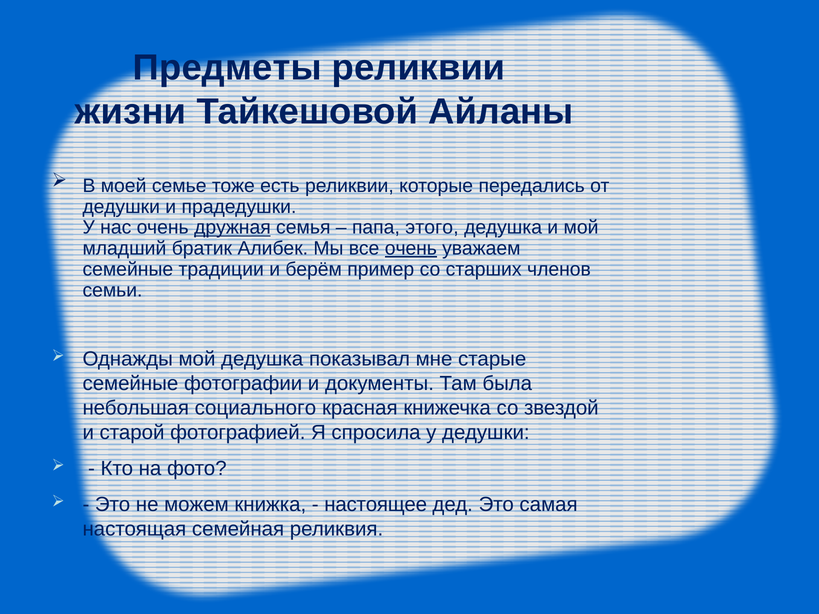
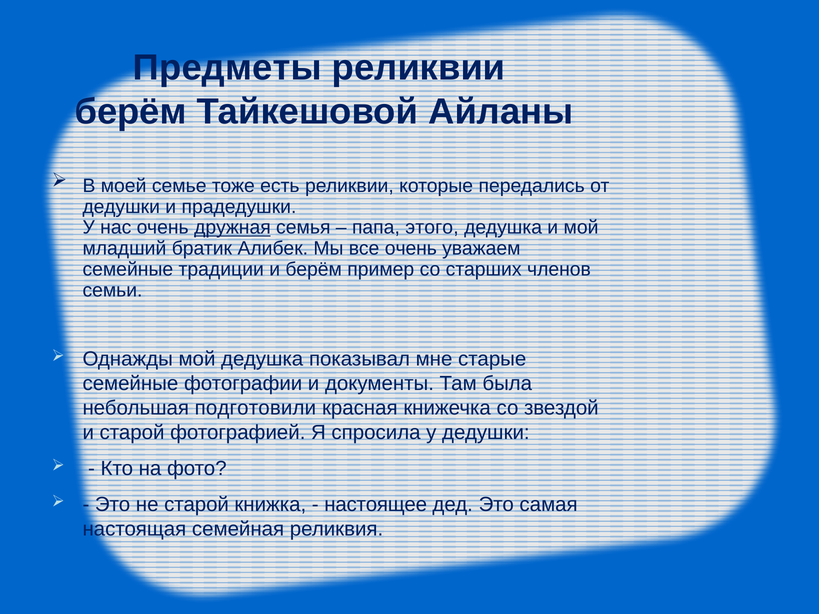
жизни at (131, 112): жизни -> берём
очень at (411, 249) underline: present -> none
социального: социального -> подготовили
не можем: можем -> старой
